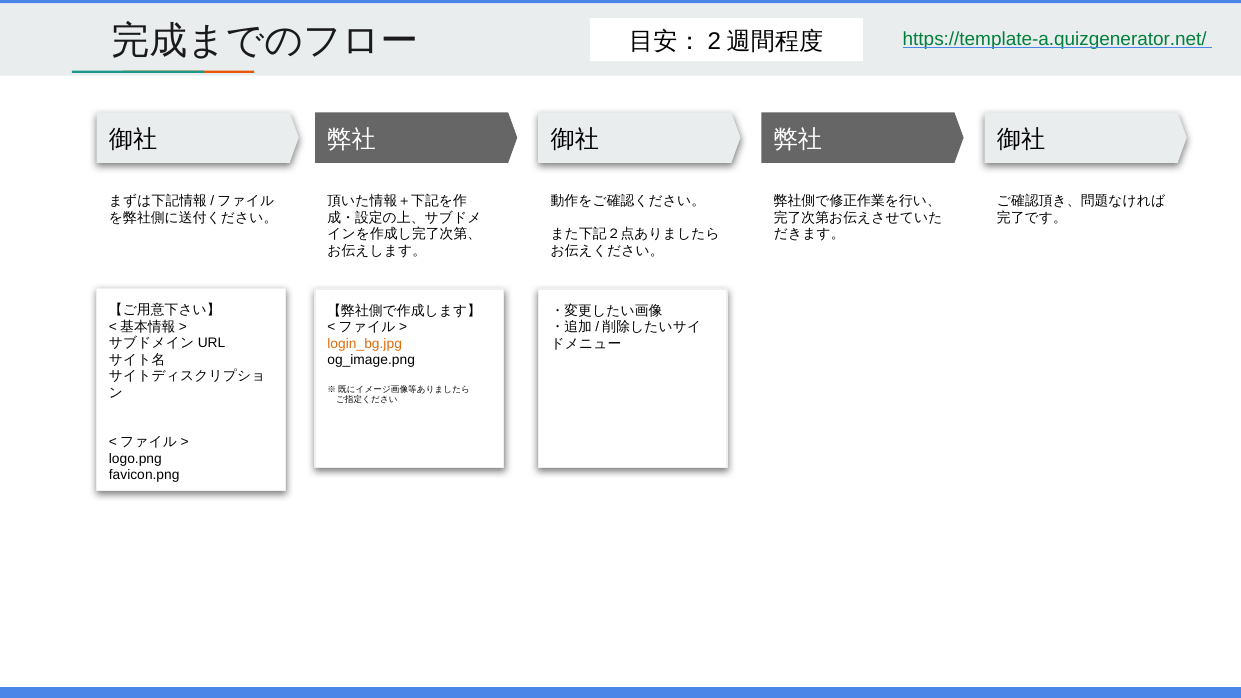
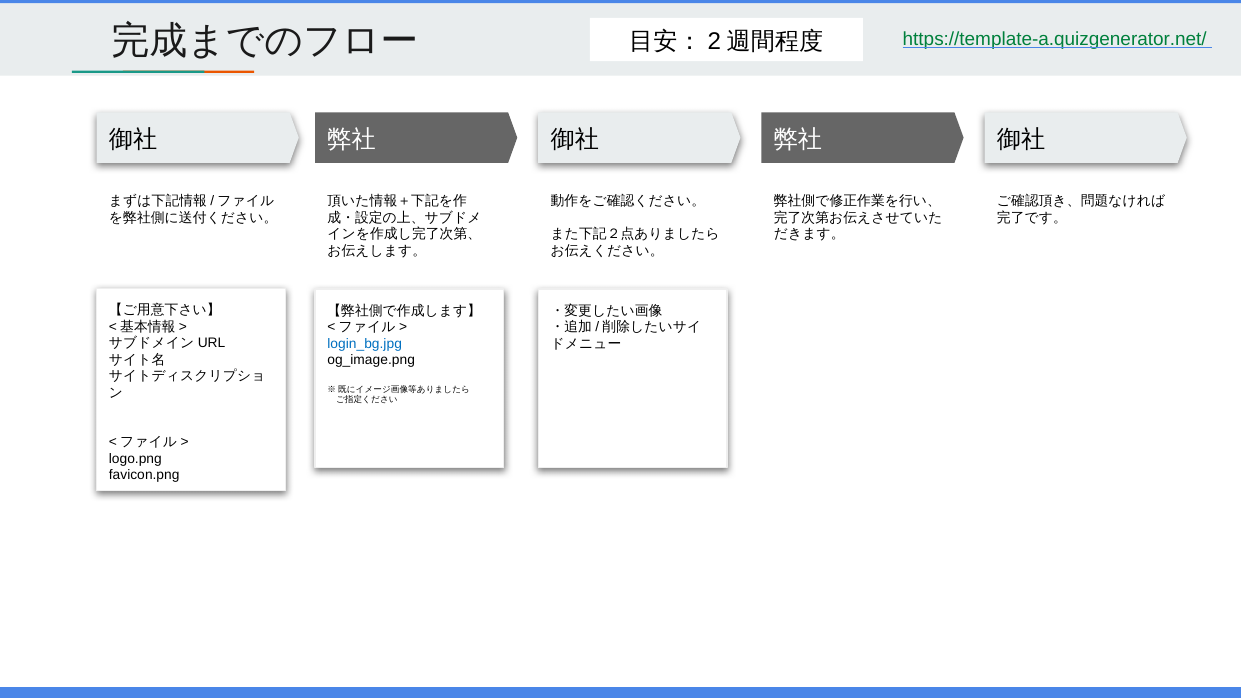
login_bg.jpg colour: orange -> blue
